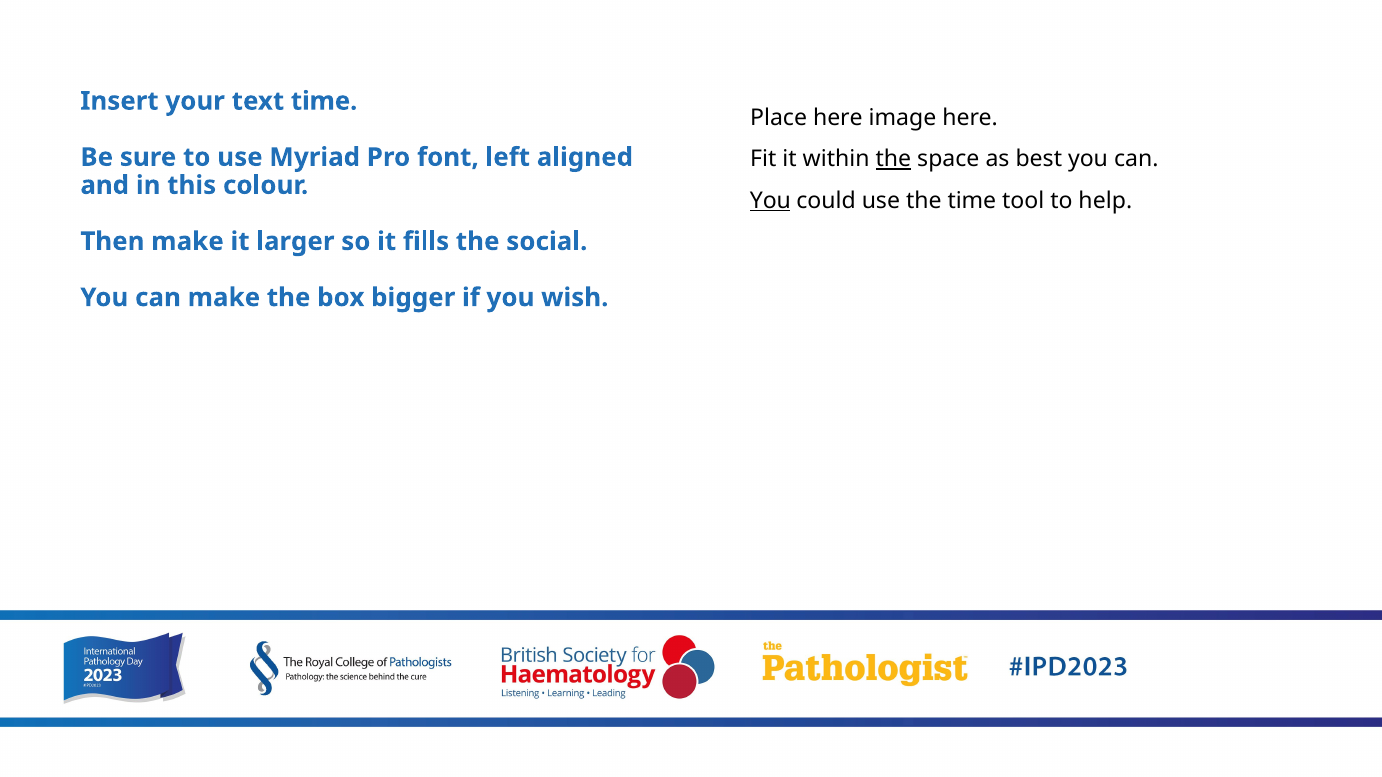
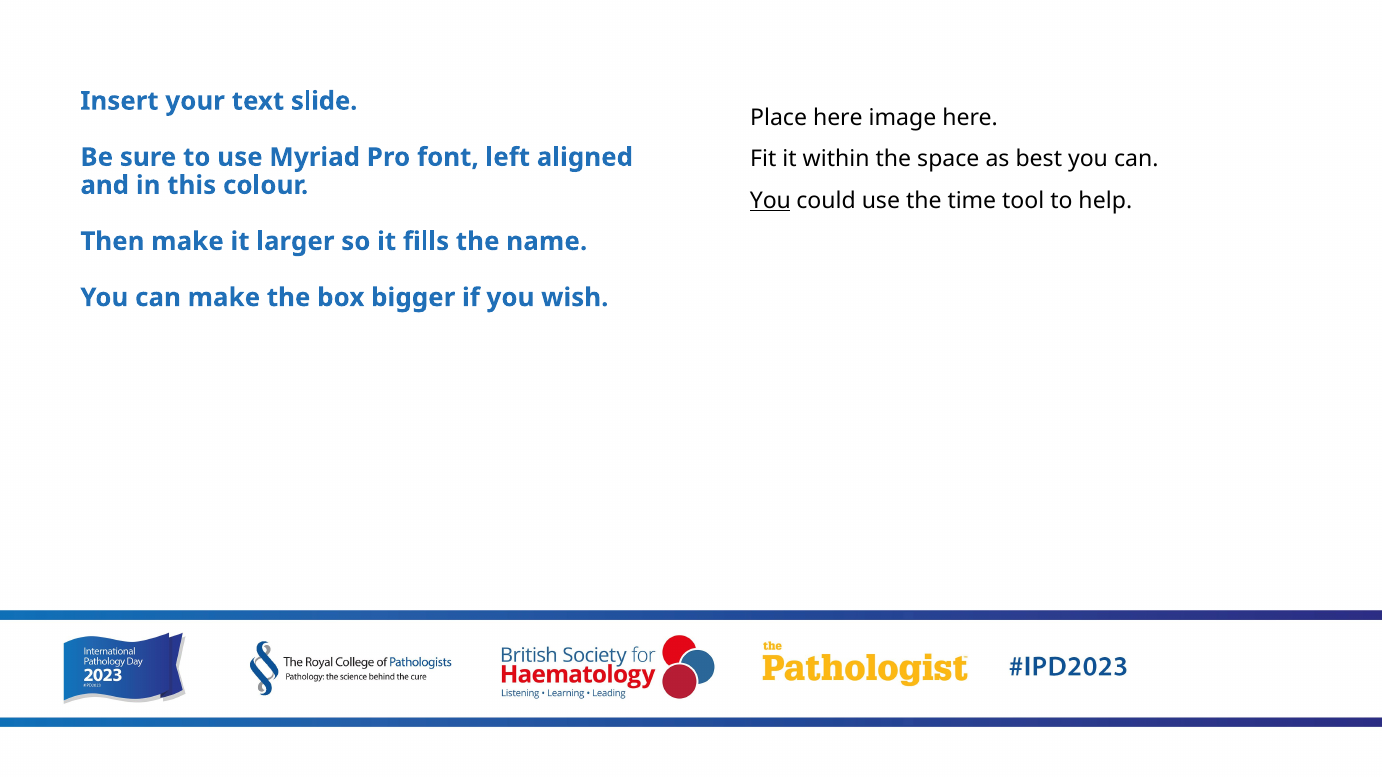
text time: time -> slide
the at (893, 159) underline: present -> none
social: social -> name
